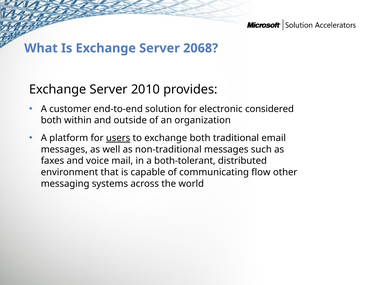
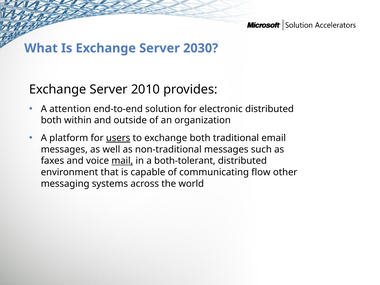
2068: 2068 -> 2030
customer: customer -> attention
electronic considered: considered -> distributed
mail underline: none -> present
